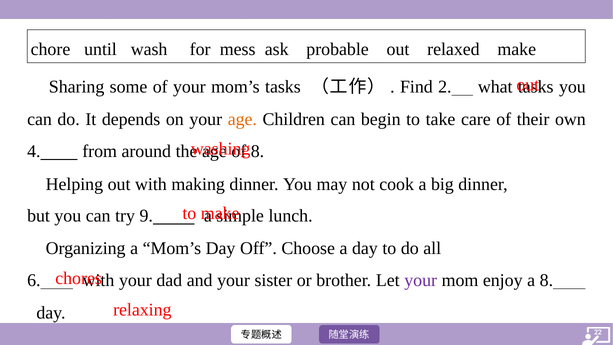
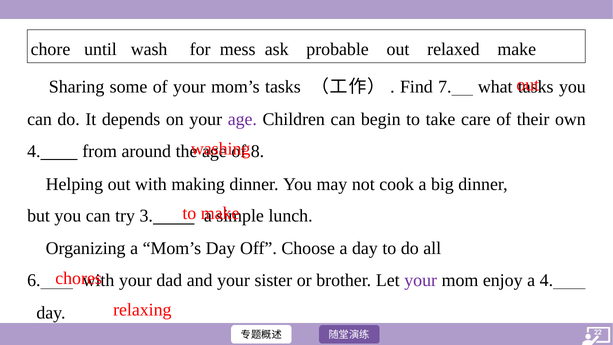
2: 2 -> 7
age at (242, 119) colour: orange -> purple
9: 9 -> 3
a 8: 8 -> 4
